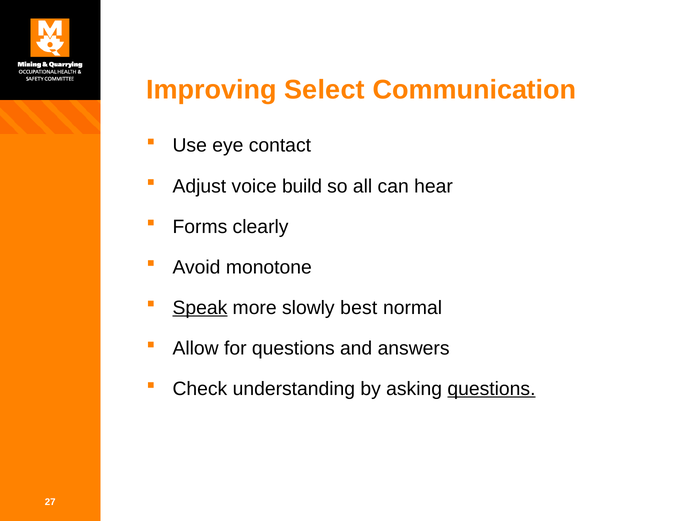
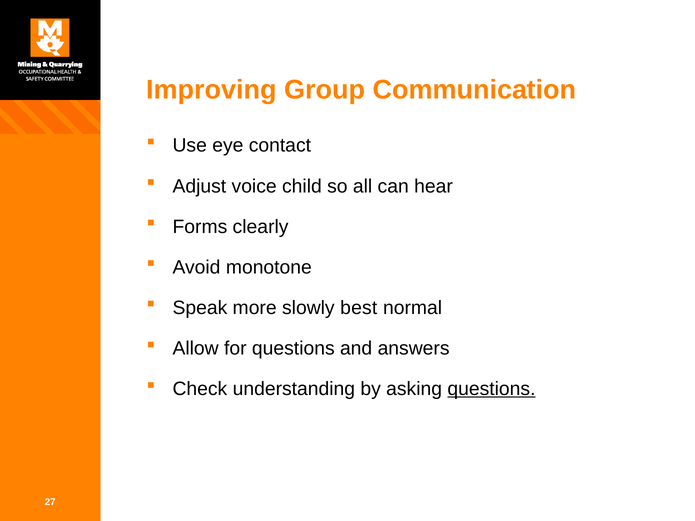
Select: Select -> Group
build: build -> child
Speak underline: present -> none
